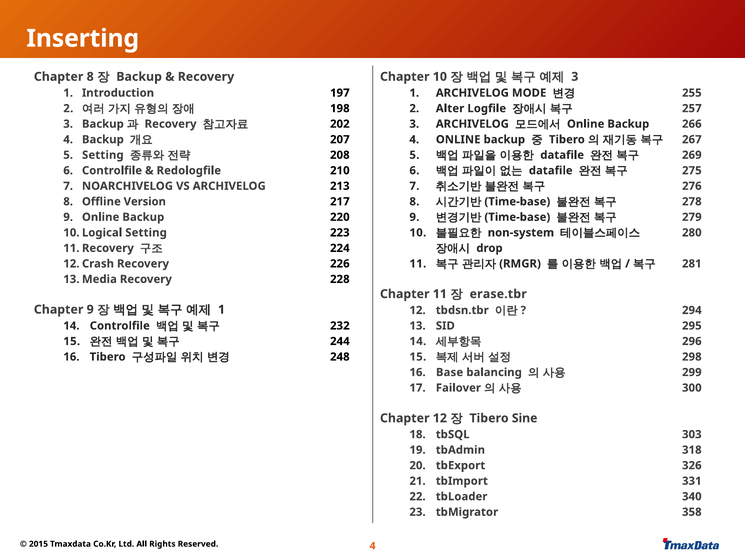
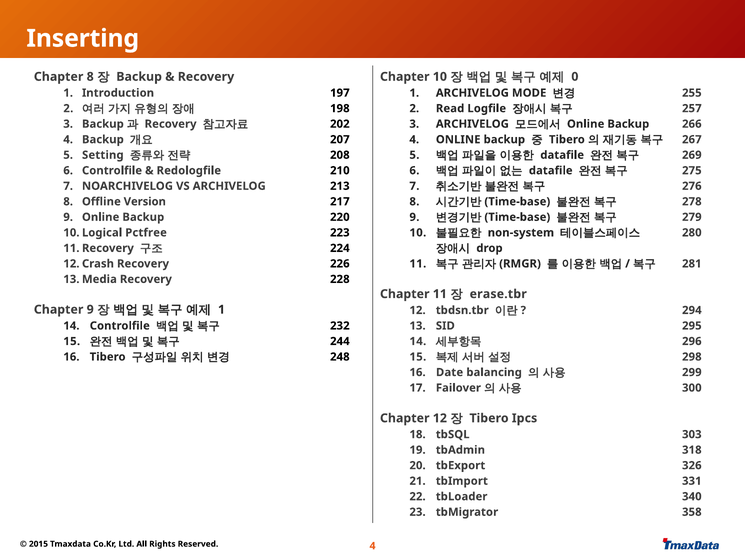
3 at (575, 77): 3 -> 0
Alter: Alter -> Read
Setting at (146, 233): Setting -> Pctfree
Base: Base -> Date
Sine: Sine -> Ipcs
